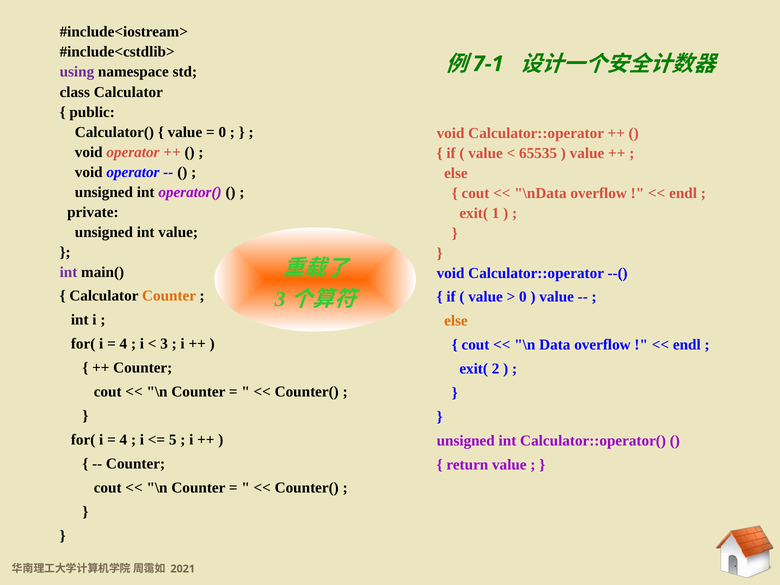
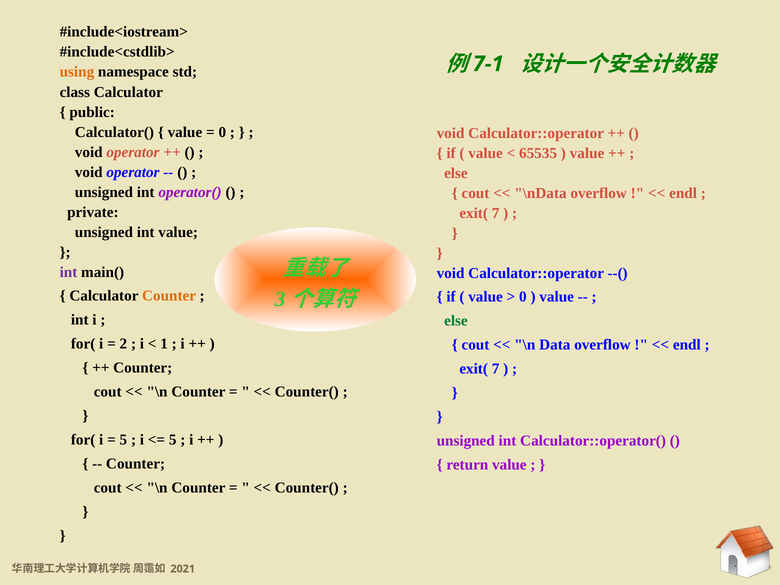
using colour: purple -> orange
1 at (496, 213): 1 -> 7
else at (456, 321) colour: orange -> green
4 at (123, 344): 4 -> 2
3: 3 -> 1
2 at (496, 369): 2 -> 7
4 at (123, 440): 4 -> 5
